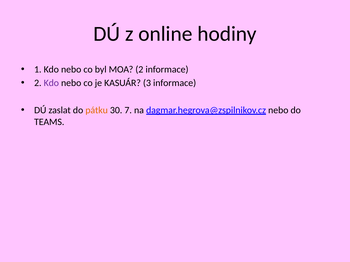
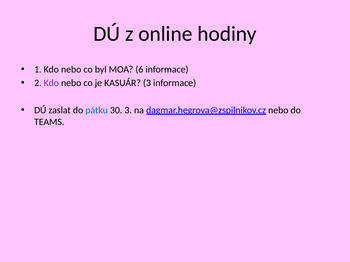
MOA 2: 2 -> 6
pátku colour: orange -> blue
30 7: 7 -> 3
